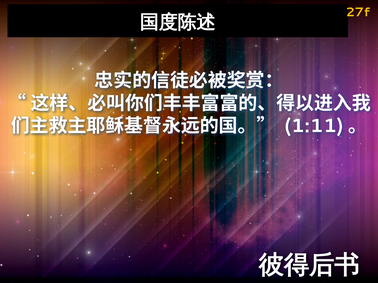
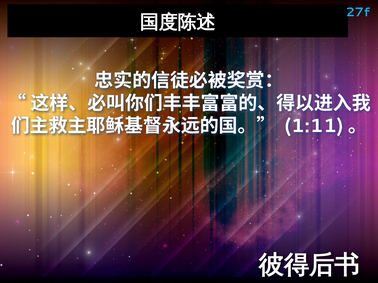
27f colour: yellow -> light blue
